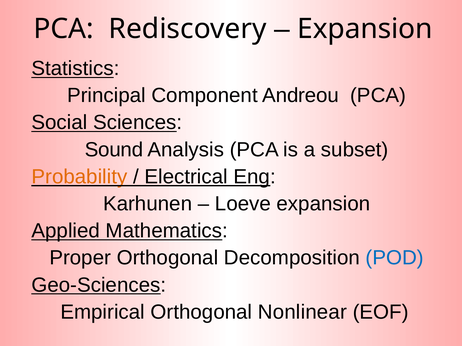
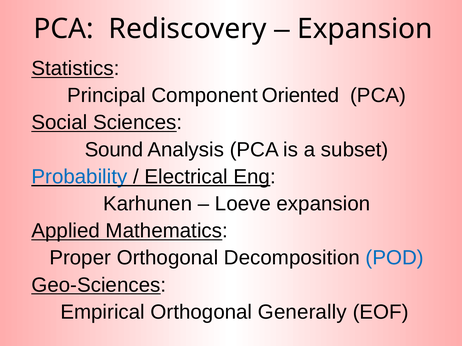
Andreou: Andreou -> Oriented
Probability colour: orange -> blue
Nonlinear: Nonlinear -> Generally
